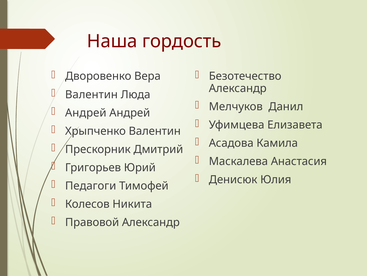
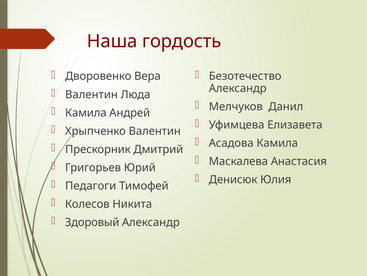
Андрей at (86, 113): Андрей -> Камила
Правовой: Правовой -> Здоровый
